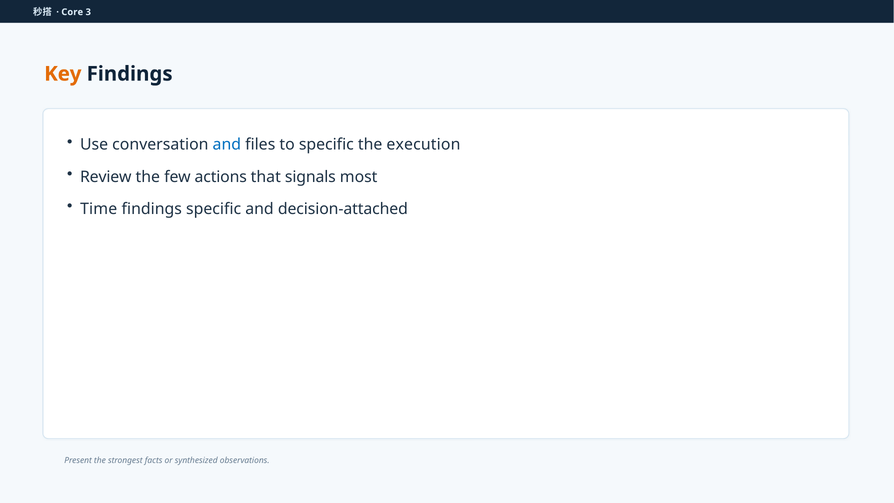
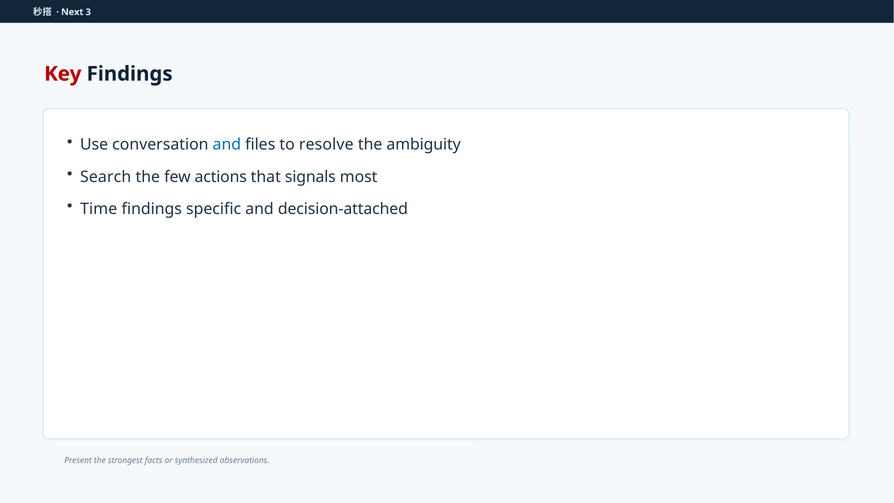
Core: Core -> Next
Key colour: orange -> red
to specific: specific -> resolve
execution: execution -> ambiguity
Review: Review -> Search
